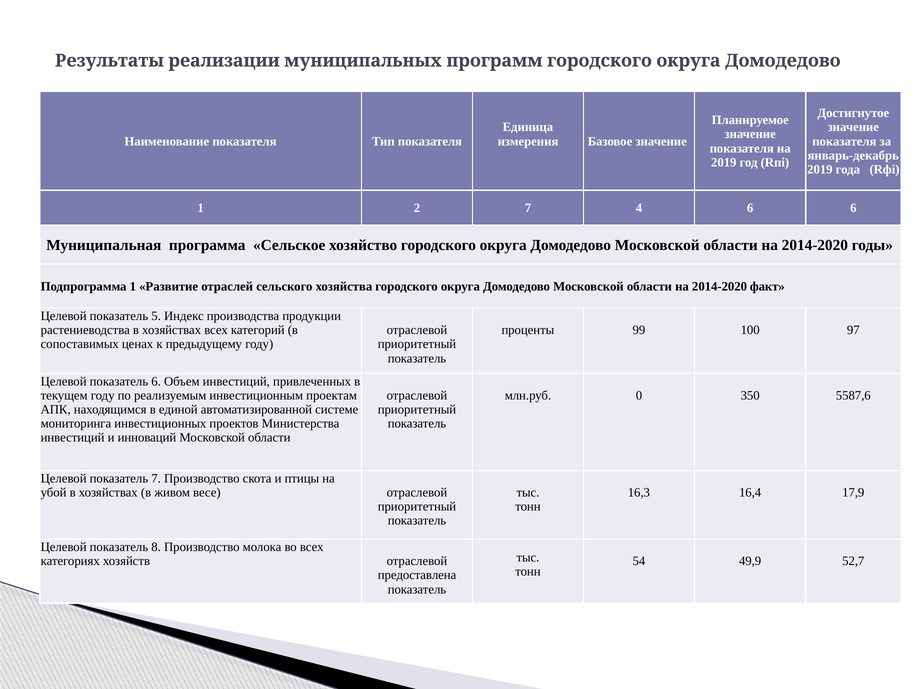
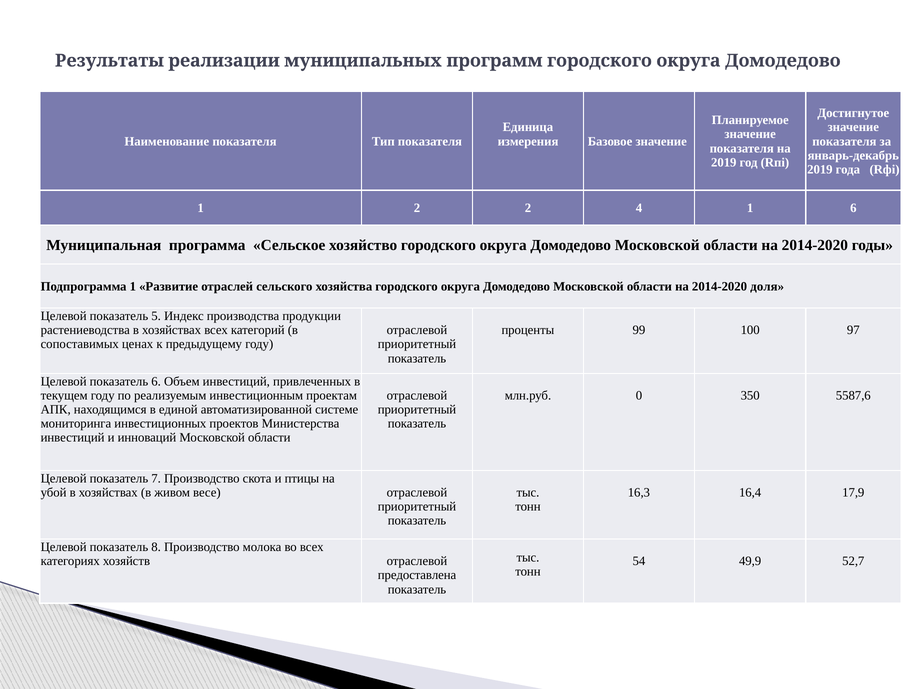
2 7: 7 -> 2
4 6: 6 -> 1
факт: факт -> доля
